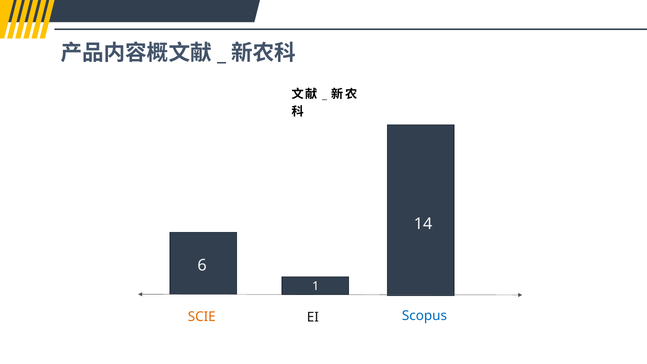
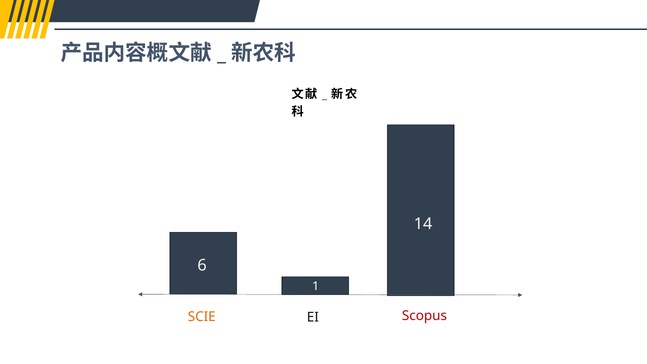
Scopus colour: blue -> red
